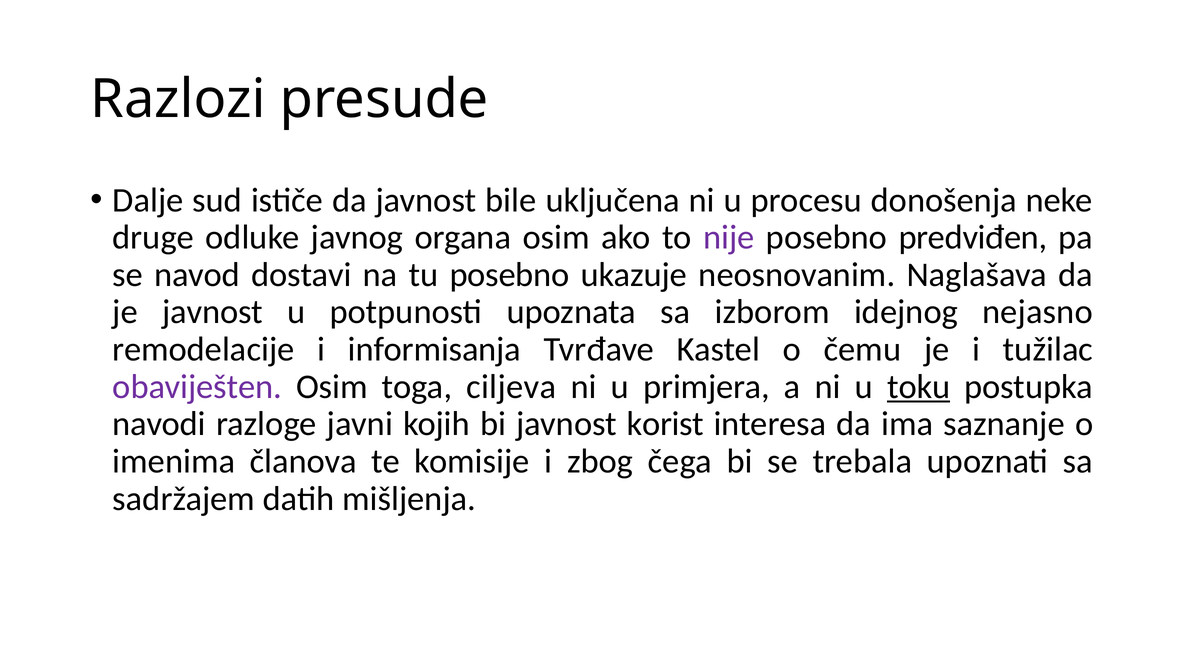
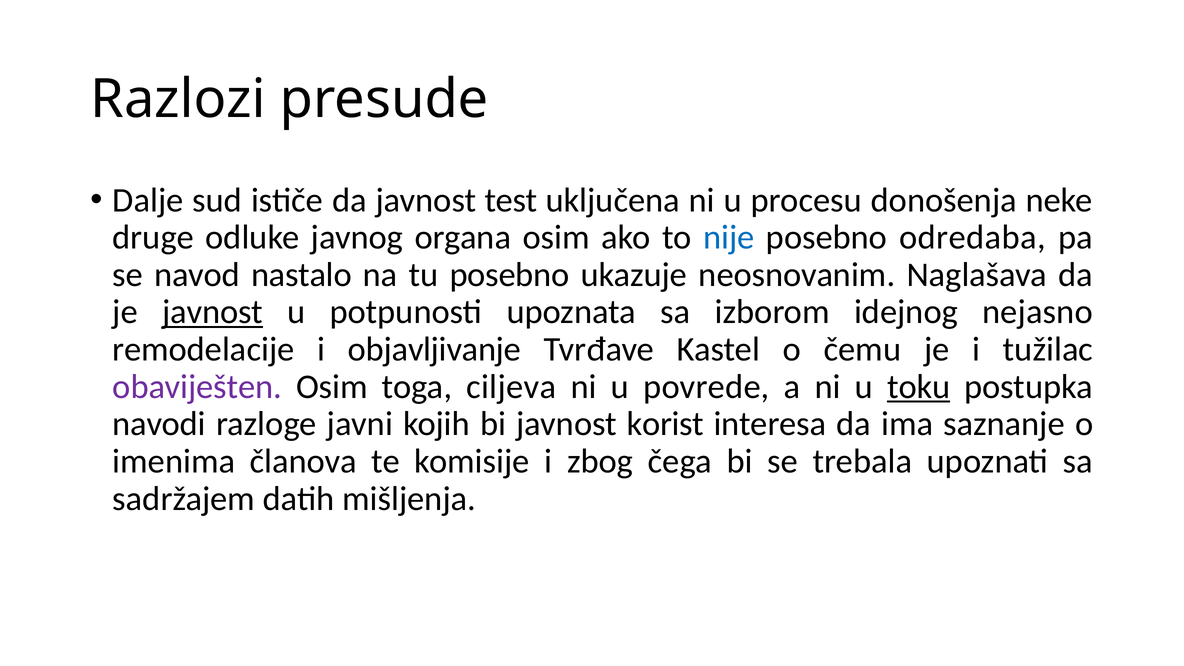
bile: bile -> test
nije colour: purple -> blue
predviđen: predviđen -> odredaba
dostavi: dostavi -> nastalo
javnost at (213, 312) underline: none -> present
informisanja: informisanja -> objavljivanje
primjera: primjera -> povrede
